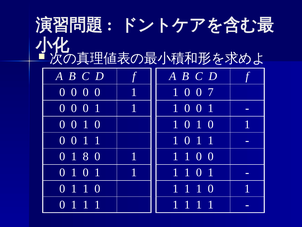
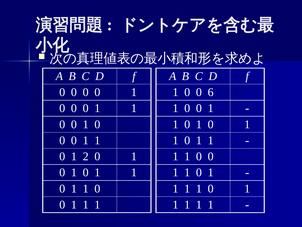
7: 7 -> 6
8: 8 -> 2
